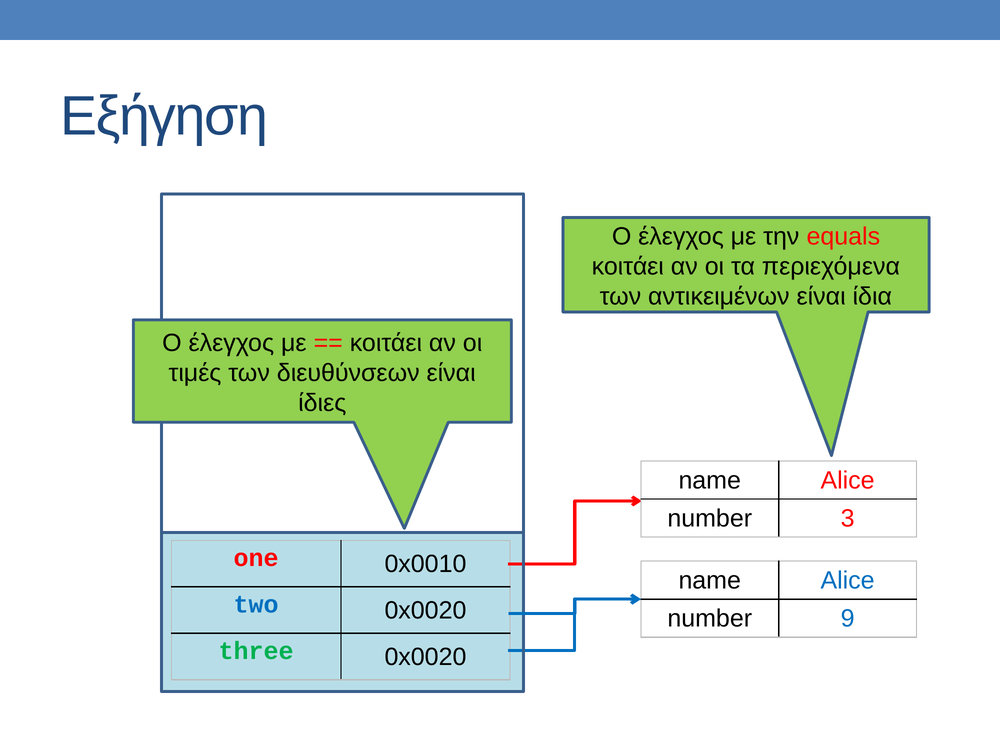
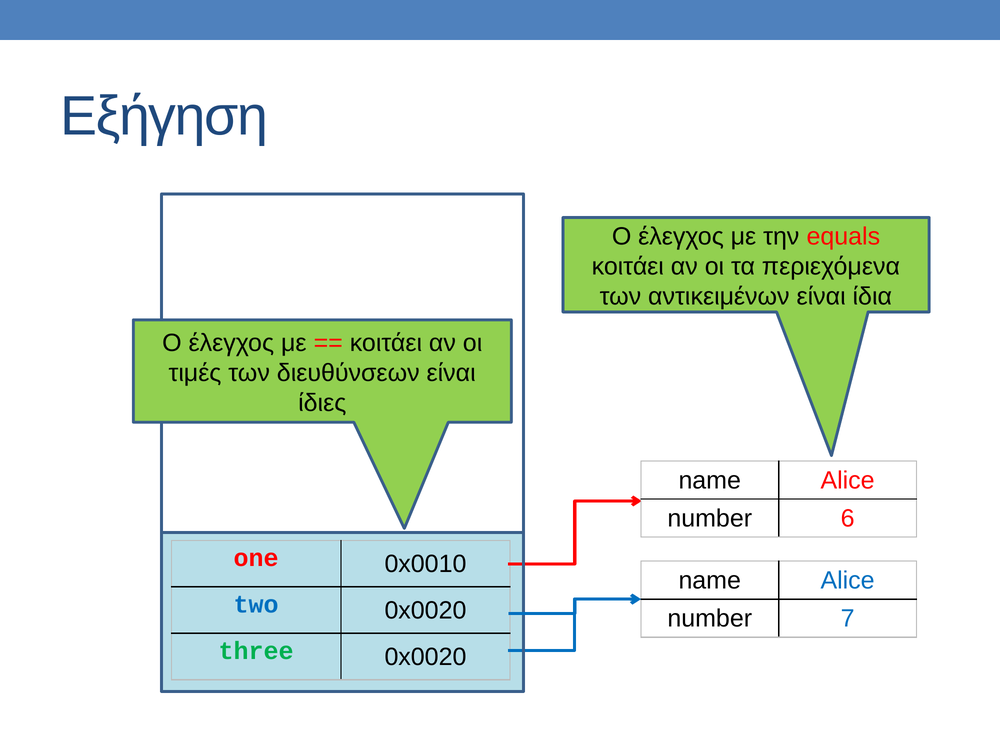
3: 3 -> 6
9: 9 -> 7
